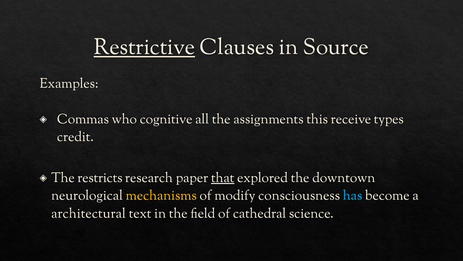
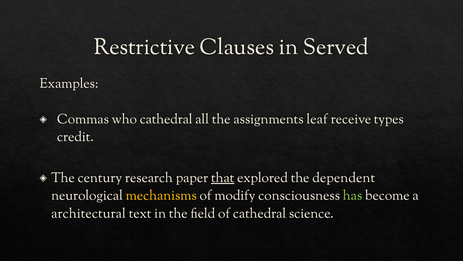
Restrictive underline: present -> none
Source: Source -> Served
who cognitive: cognitive -> cathedral
this: this -> leaf
restricts: restricts -> century
downtown: downtown -> dependent
has colour: light blue -> light green
